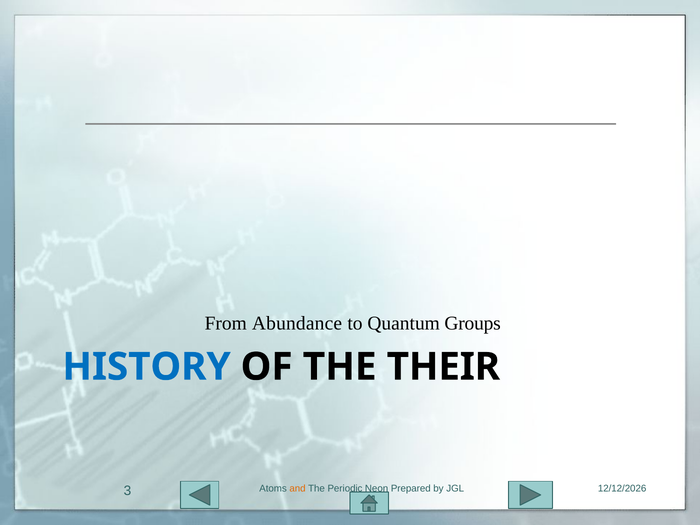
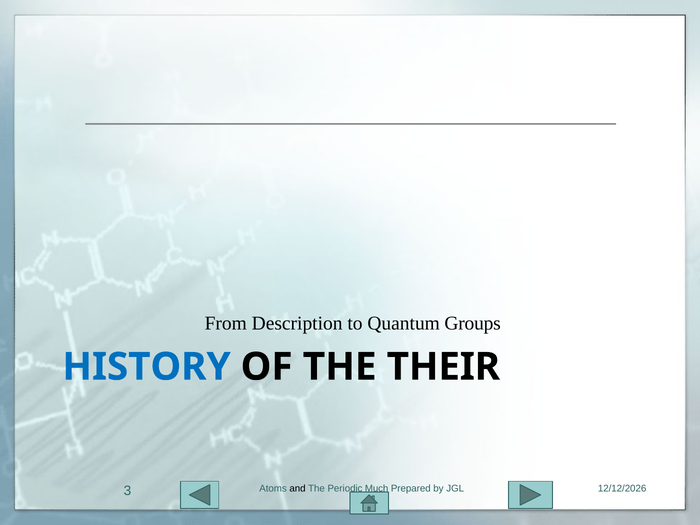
Abundance: Abundance -> Description
and colour: orange -> black
Neon: Neon -> Much
